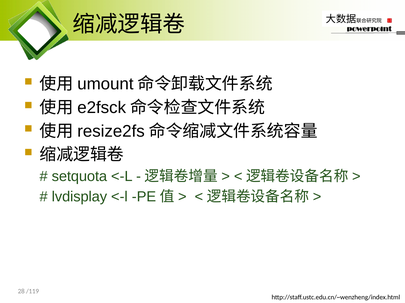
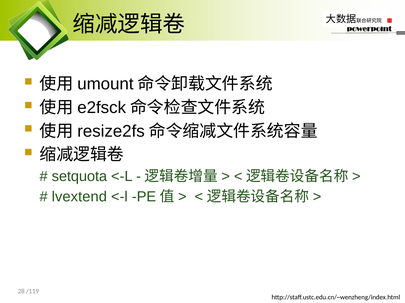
lvdisplay: lvdisplay -> lvextend
